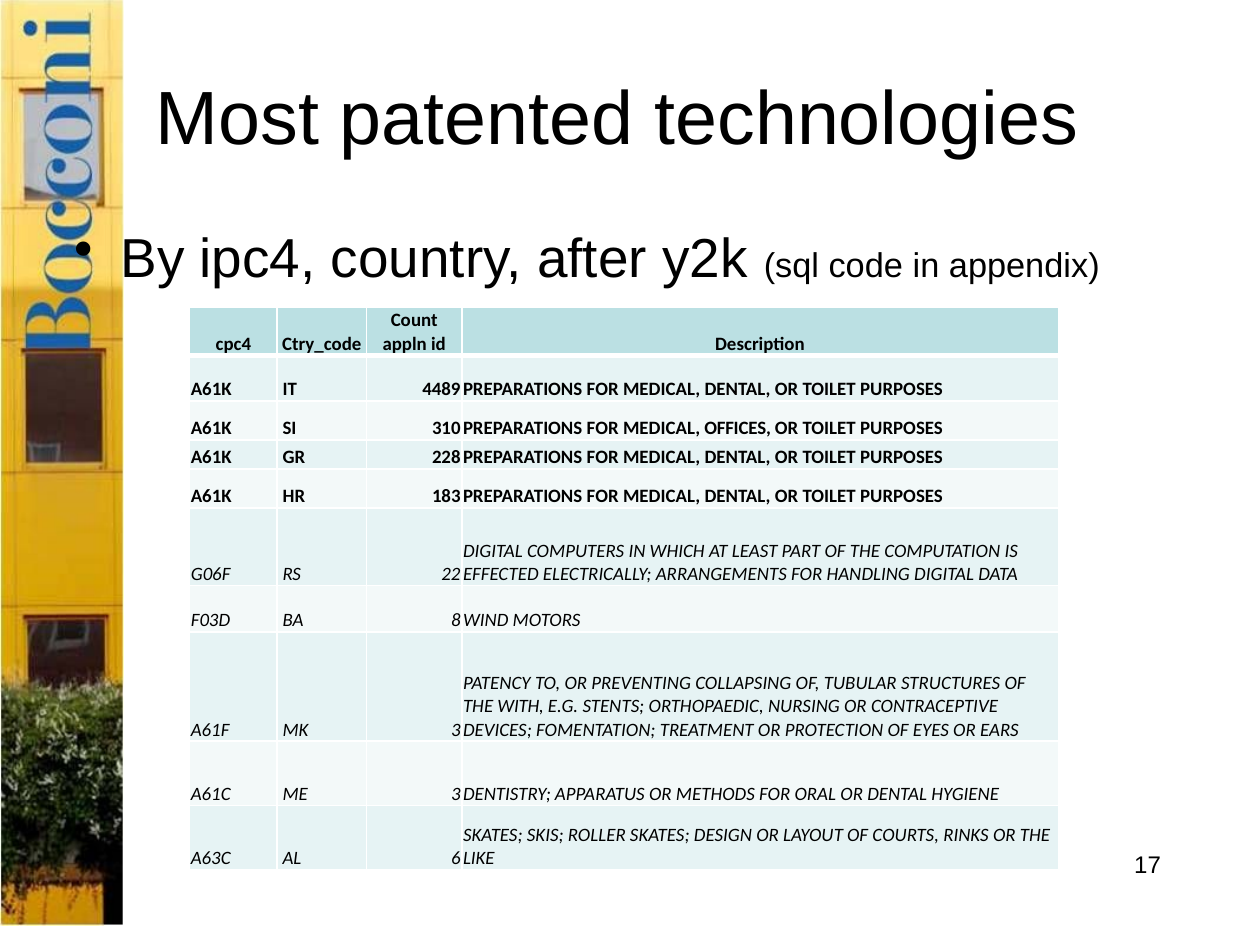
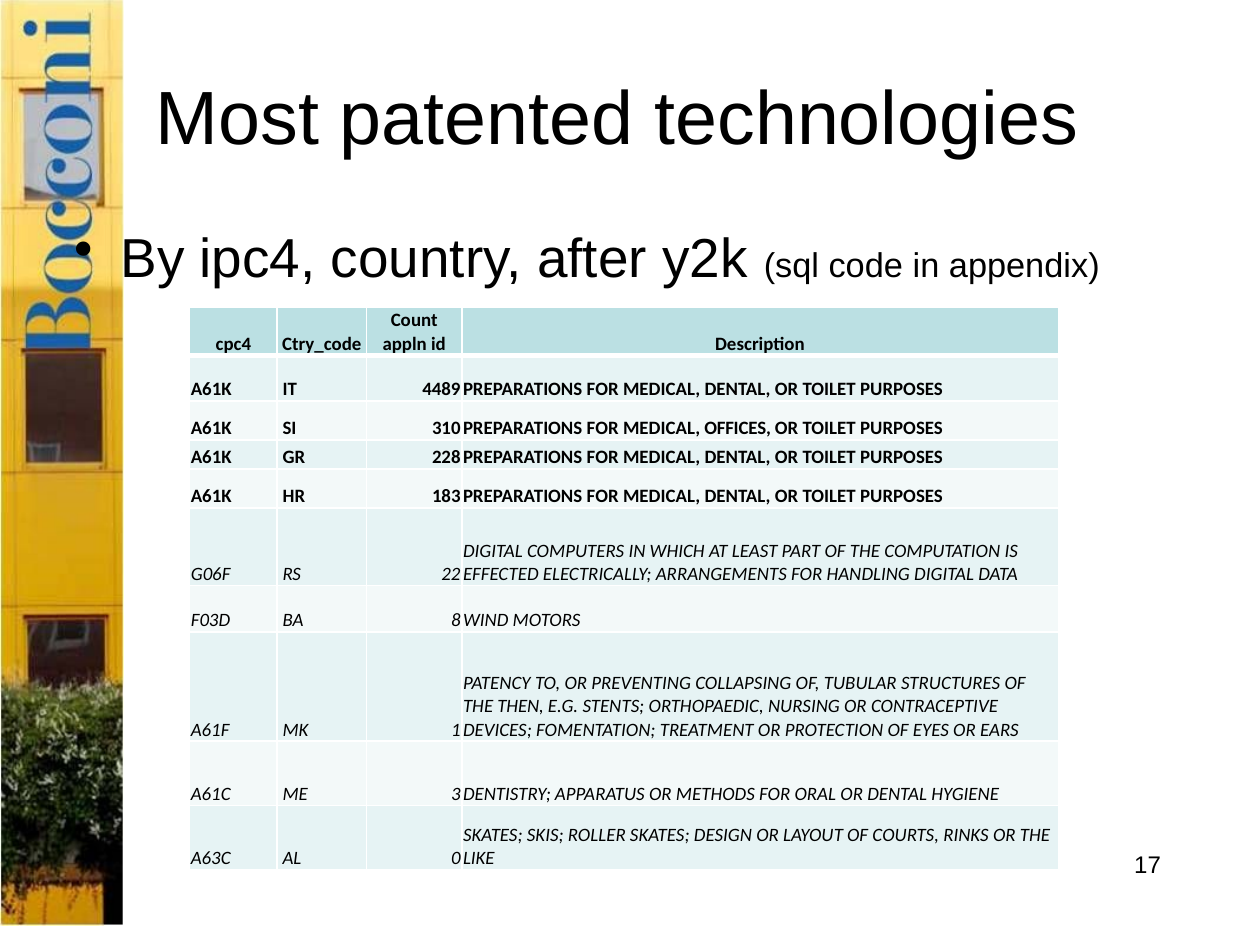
WITH: WITH -> THEN
3: 3 -> 1
6: 6 -> 0
